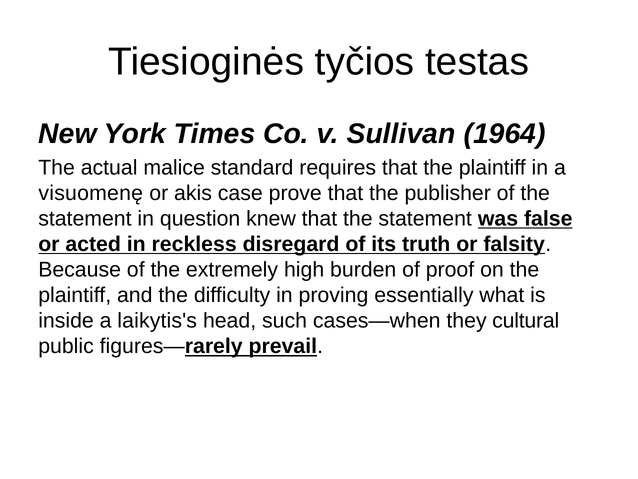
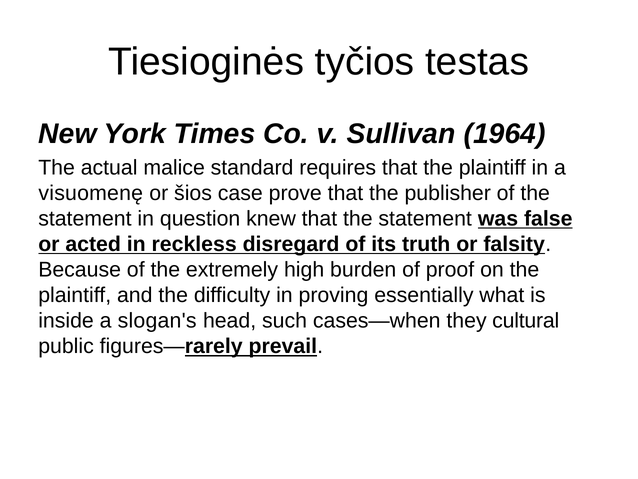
akis: akis -> šios
laikytis's: laikytis's -> slogan's
